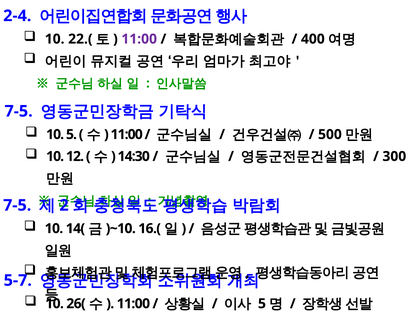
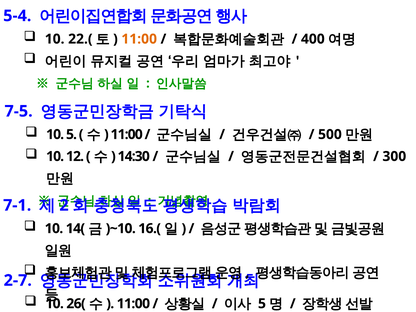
2-4: 2-4 -> 5-4
11:00 at (139, 39) colour: purple -> orange
7-5 at (17, 205): 7-5 -> 7-1
5-7: 5-7 -> 2-7
